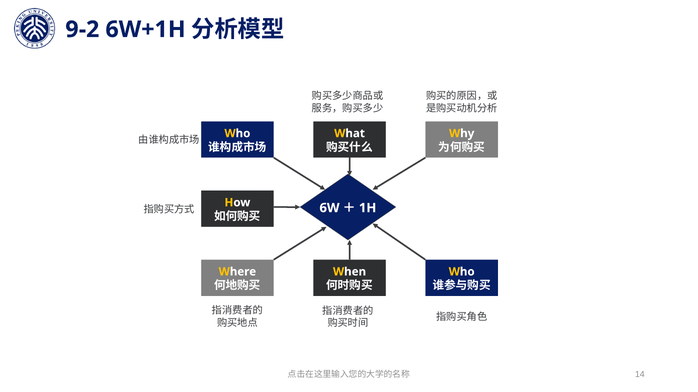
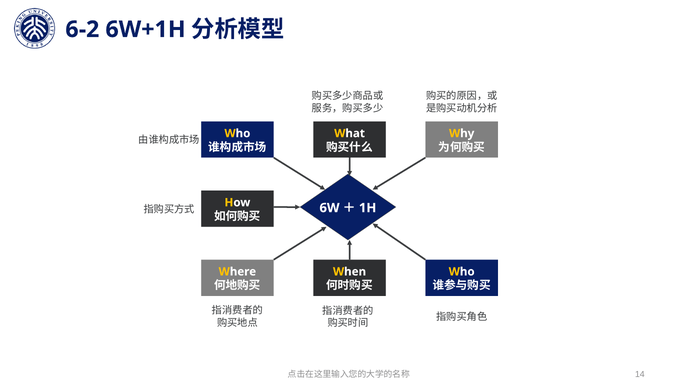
9-2: 9-2 -> 6-2
